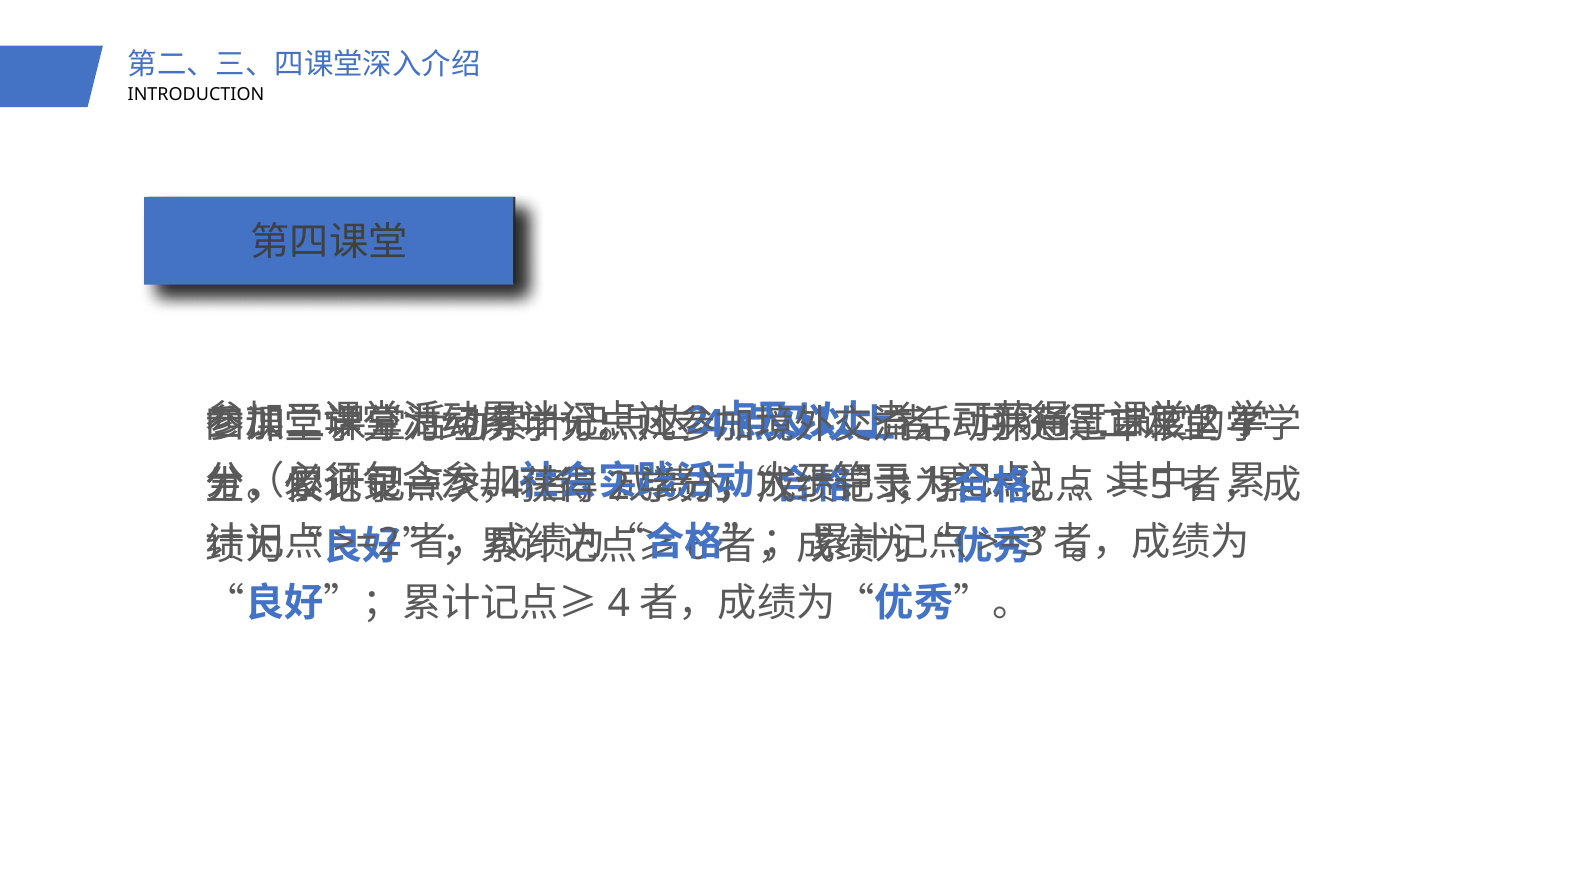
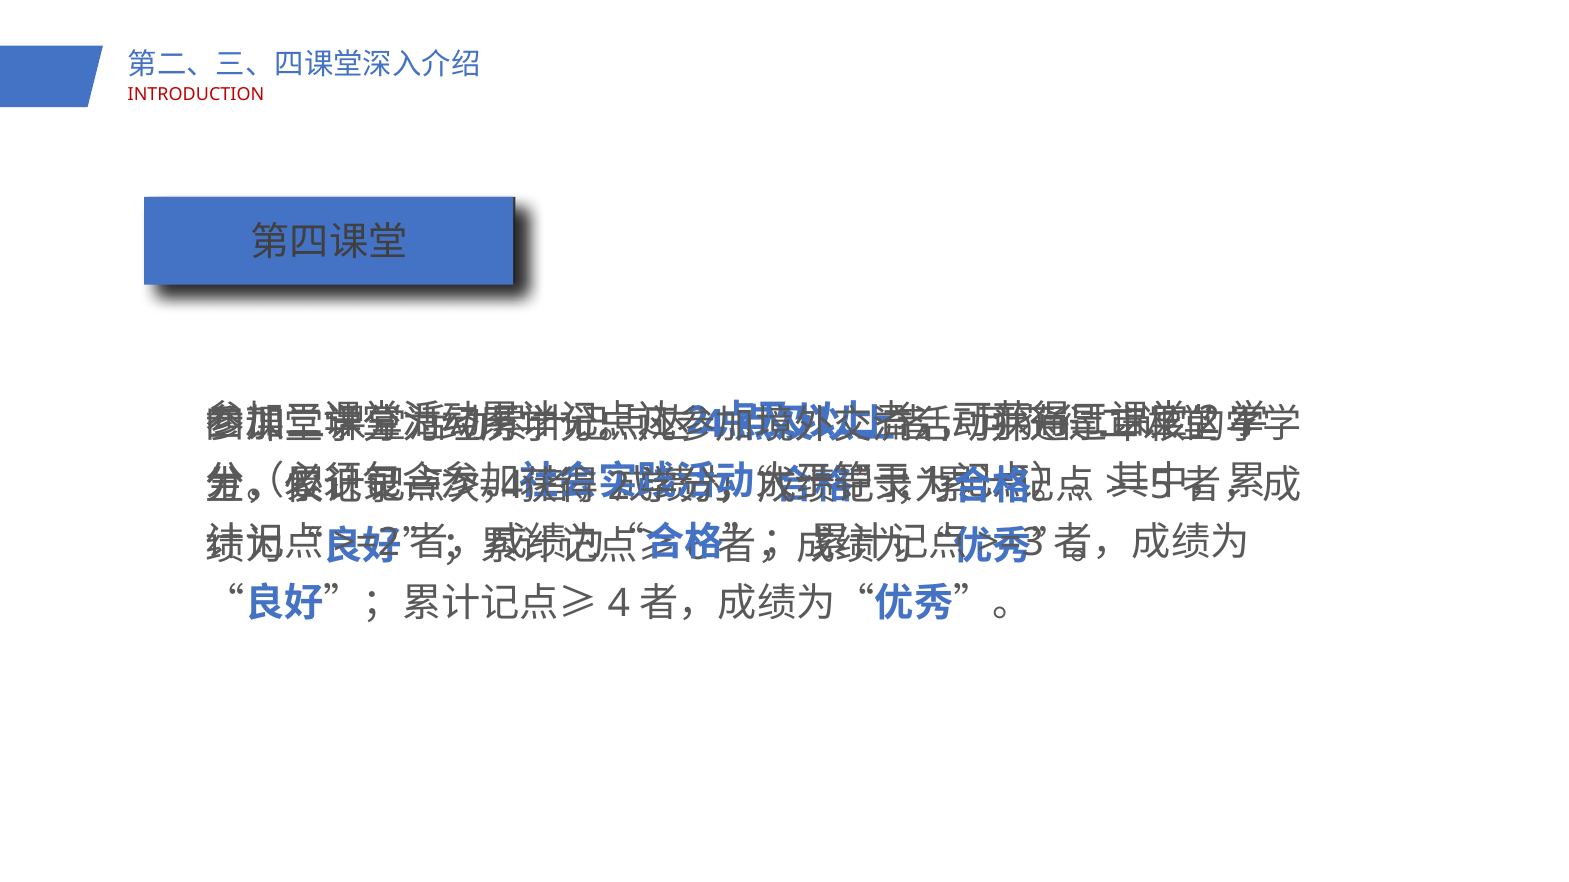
INTRODUCTION colour: black -> red
